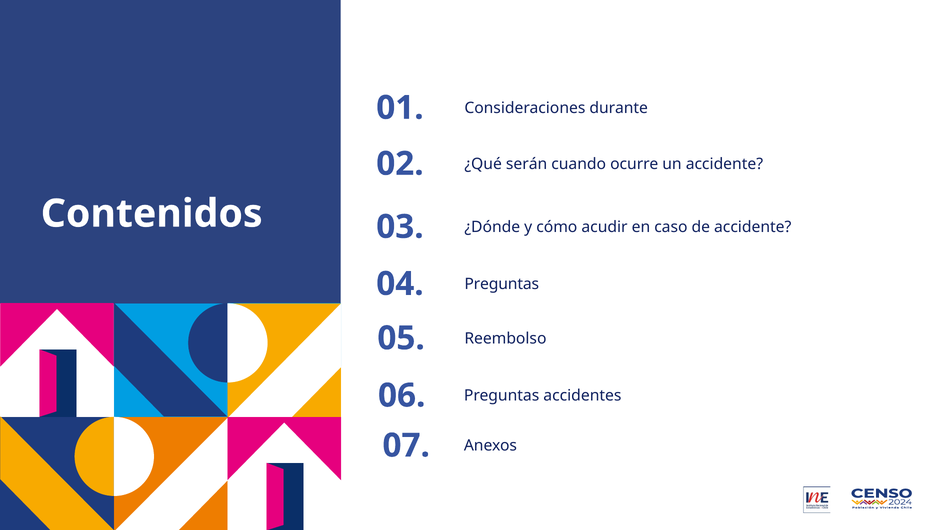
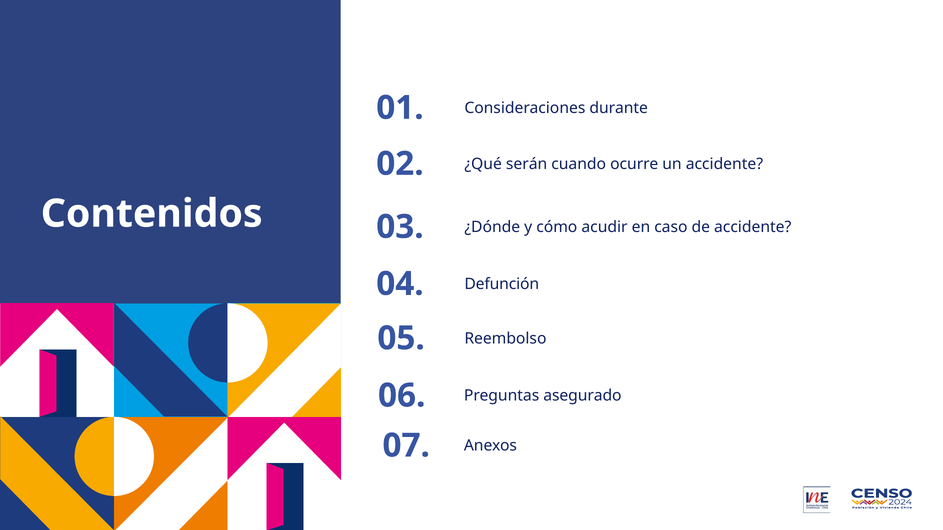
Preguntas at (502, 284): Preguntas -> Defunción
accidentes: accidentes -> asegurado
